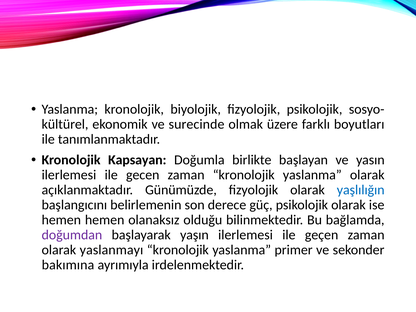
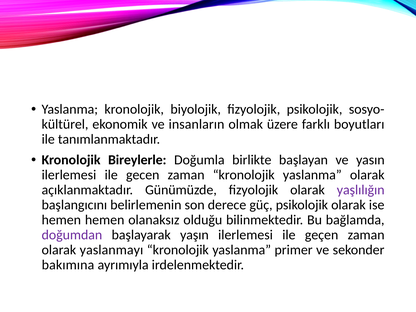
surecinde: surecinde -> insanların
Kapsayan: Kapsayan -> Bireylerle
yaşlılığın colour: blue -> purple
